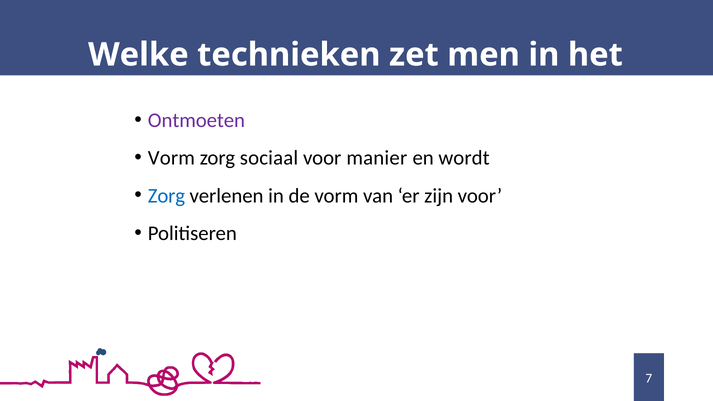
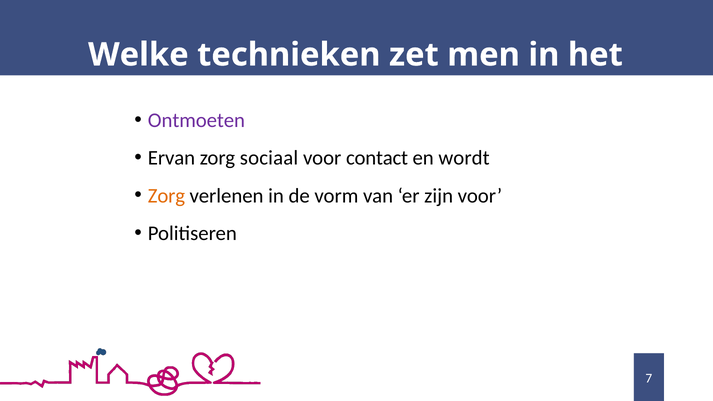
Vorm at (171, 158): Vorm -> Ervan
manier: manier -> contact
Zorg at (166, 196) colour: blue -> orange
